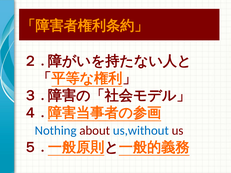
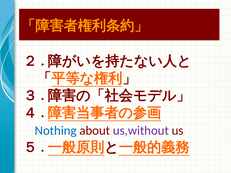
us,without colour: blue -> purple
